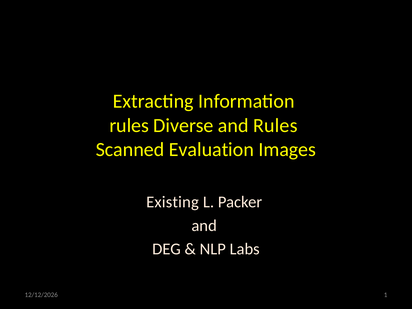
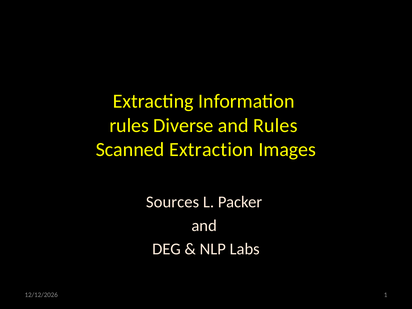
Evaluation: Evaluation -> Extraction
Existing: Existing -> Sources
